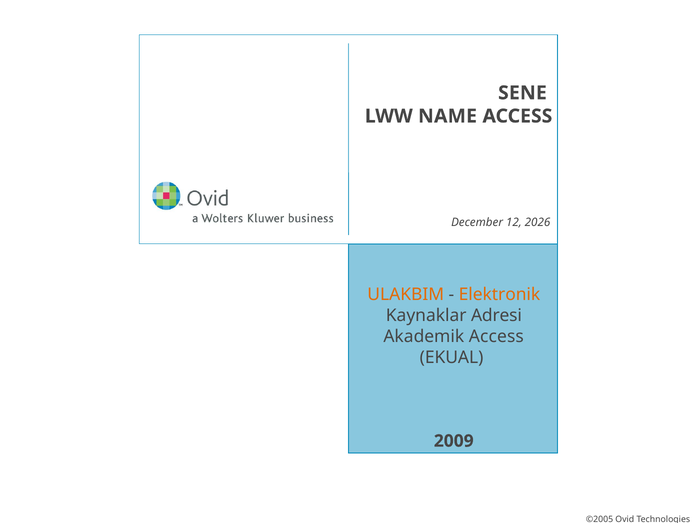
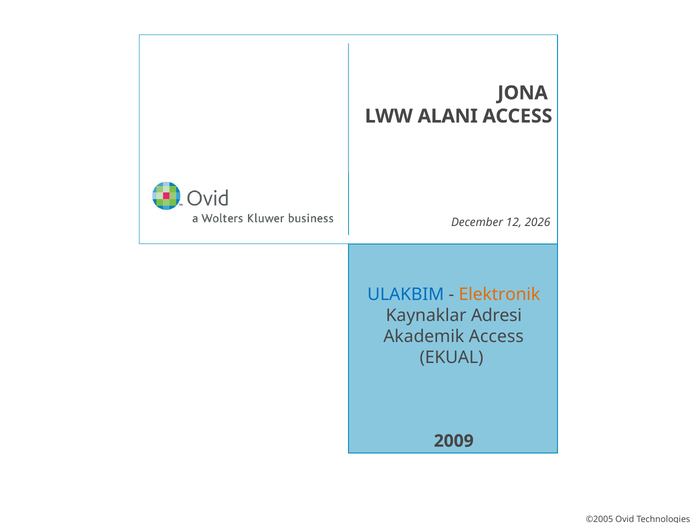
SENE: SENE -> JONA
NAME: NAME -> ALANI
ULAKBIM colour: orange -> blue
